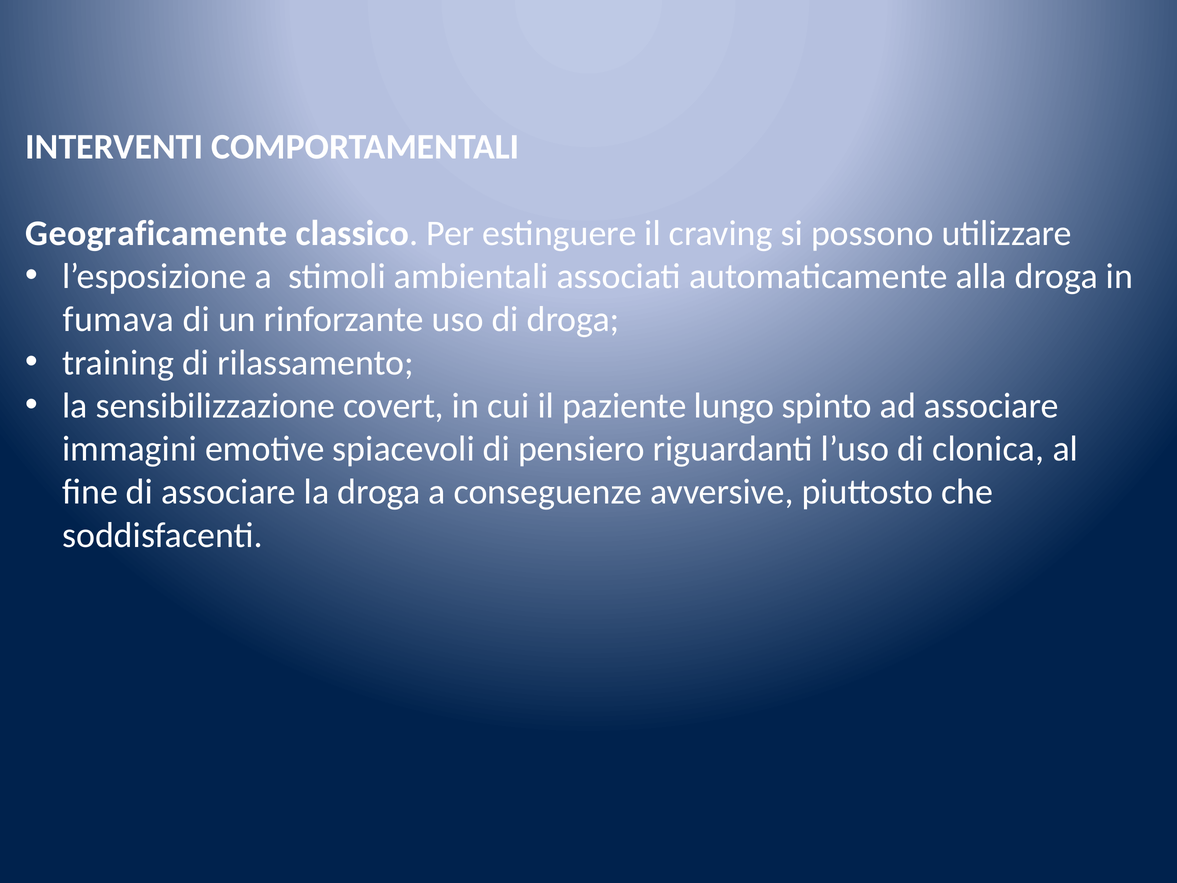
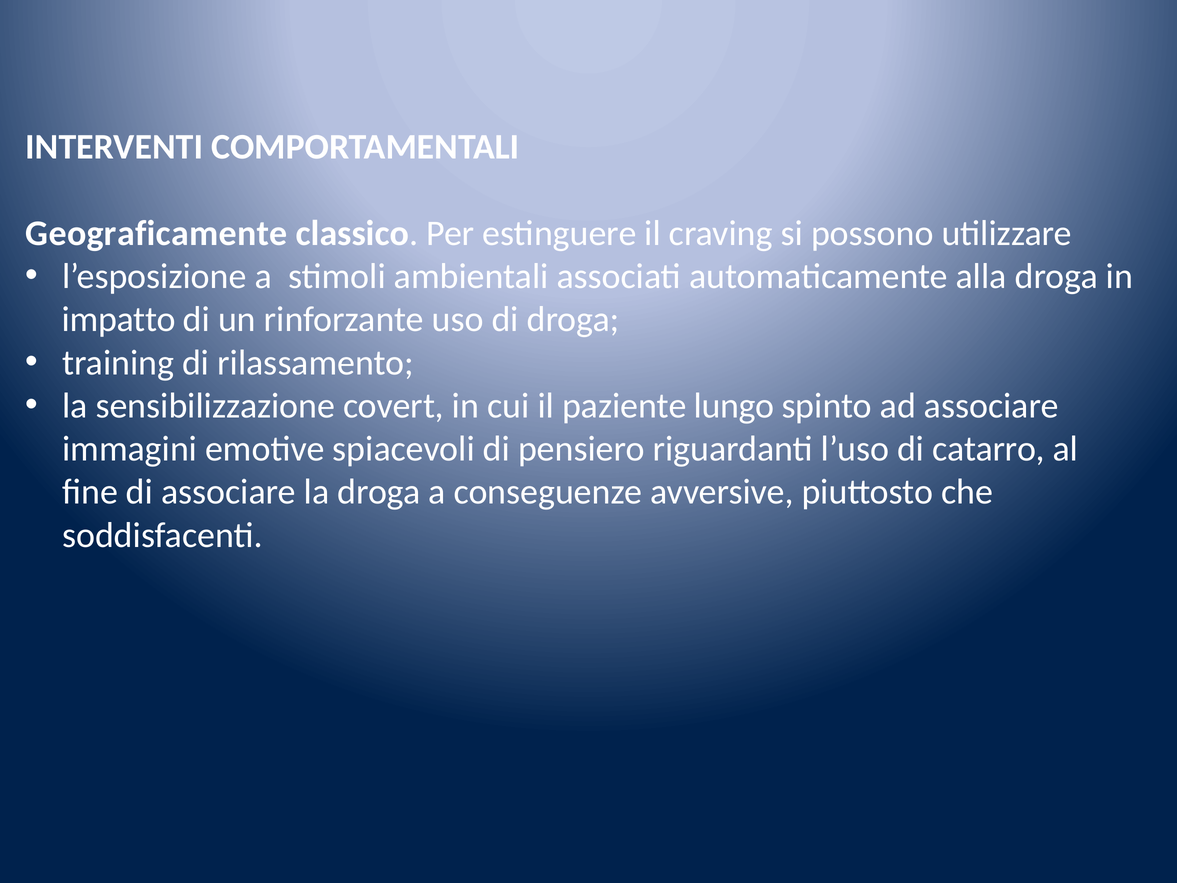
fumava: fumava -> impatto
clonica: clonica -> catarro
